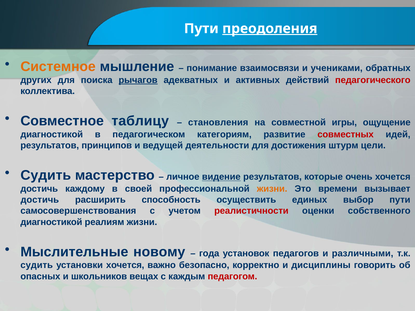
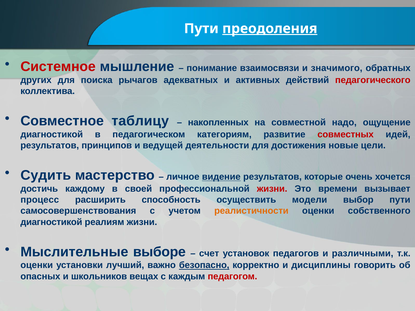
Системное colour: orange -> red
учениками: учениками -> значимого
рычагов underline: present -> none
становления: становления -> накопленных
игры: игры -> надо
штурм: штурм -> новые
жизни at (272, 189) colour: orange -> red
достичь at (40, 200): достичь -> процесс
единых: единых -> модели
реалистичности colour: red -> orange
новому: новому -> выборе
года: года -> счет
судить at (37, 265): судить -> оценки
установки хочется: хочется -> лучший
безопасно underline: none -> present
